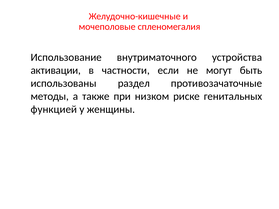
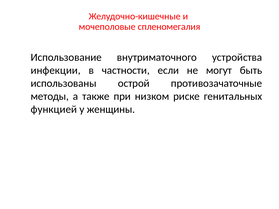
активации: активации -> инфекции
раздел: раздел -> острой
